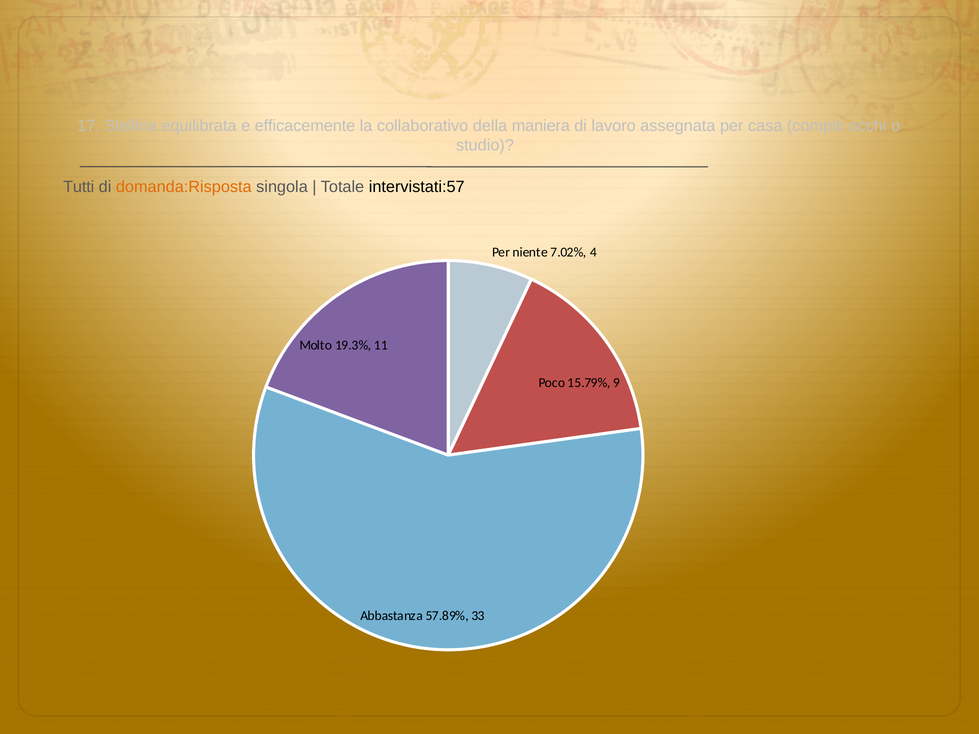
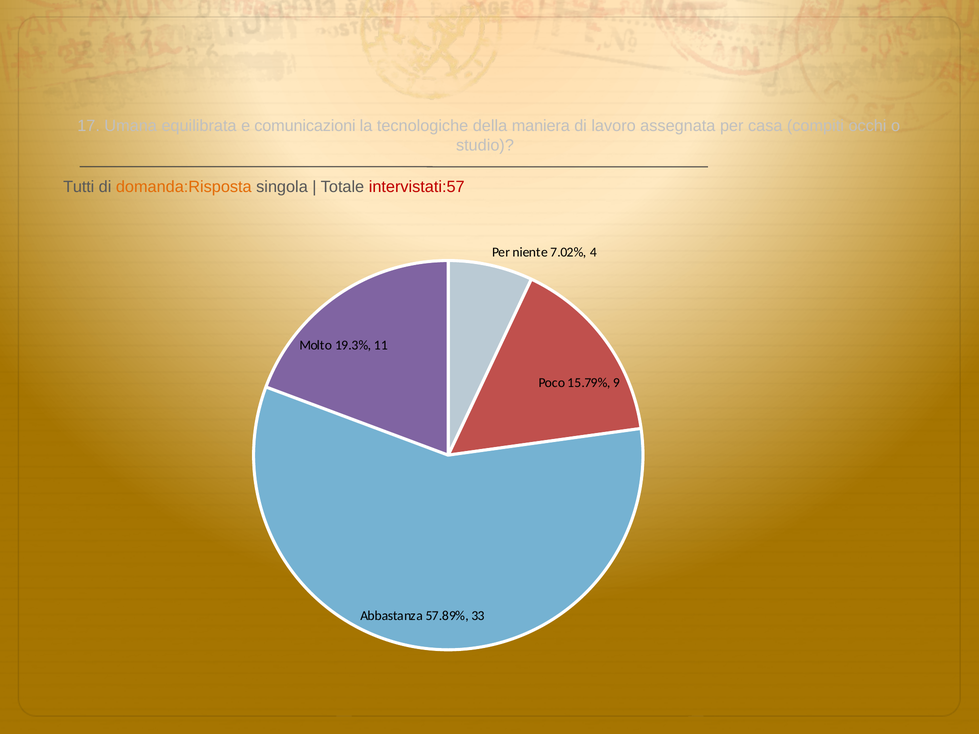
Stellina: Stellina -> Umana
efficacemente: efficacemente -> comunicazioni
collaborativo: collaborativo -> tecnologiche
intervistati:57 colour: black -> red
